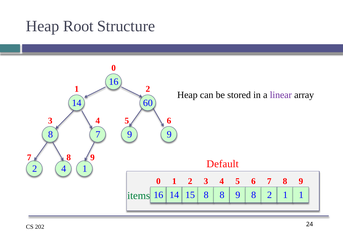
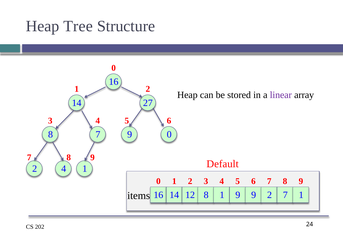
Root: Root -> Tree
60: 60 -> 27
9 9: 9 -> 0
15: 15 -> 12
8 8: 8 -> 1
9 8: 8 -> 9
1 at (285, 195): 1 -> 7
items colour: green -> black
